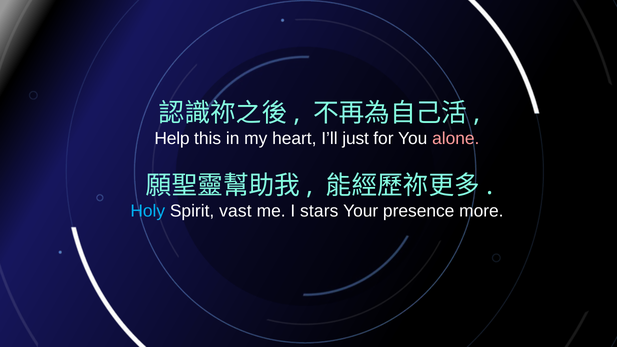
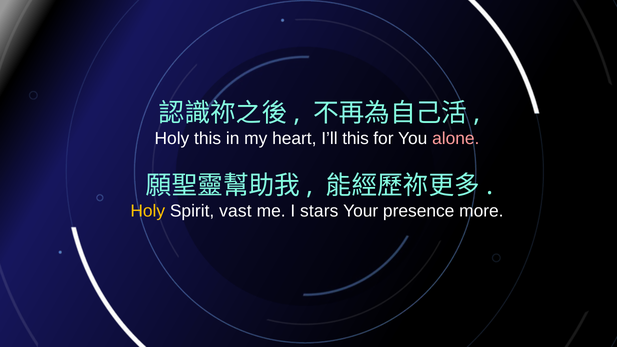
Help at (172, 138): Help -> Holy
I’ll just: just -> this
Holy at (148, 211) colour: light blue -> yellow
